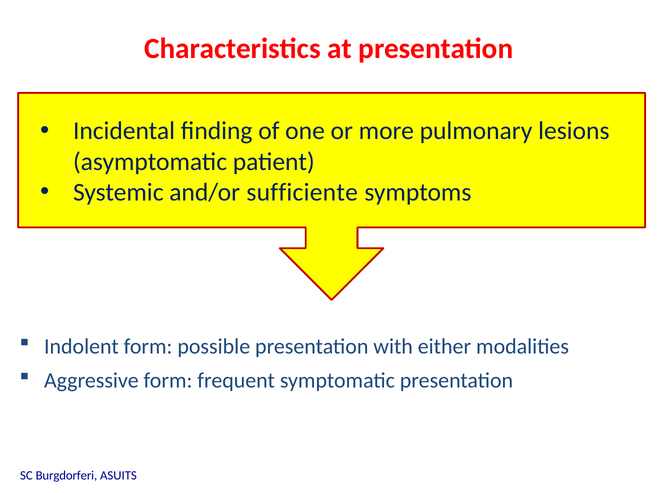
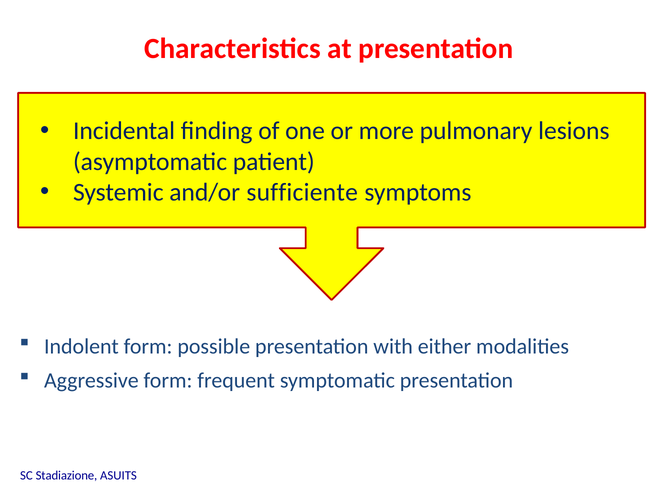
Burgdorferi: Burgdorferi -> Stadiazione
